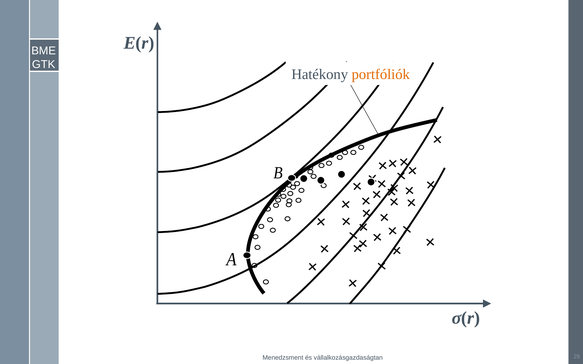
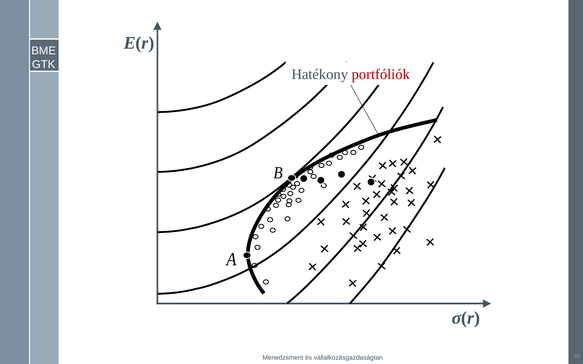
portfóliók colour: orange -> red
